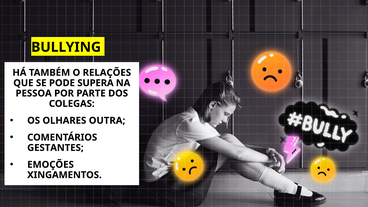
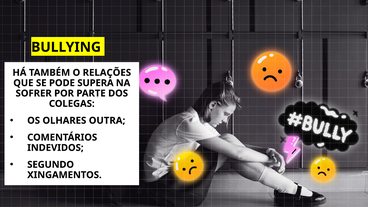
PESSOA: PESSOA -> SOFRER
GESTANTES: GESTANTES -> INDEVIDOS
EMOÇÕES: EMOÇÕES -> SEGUNDO
